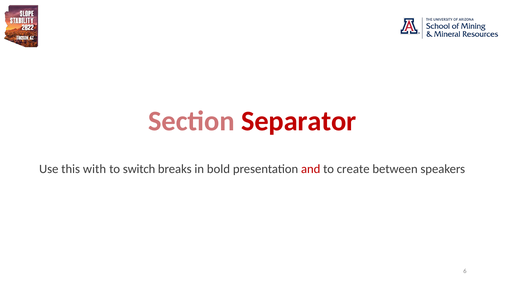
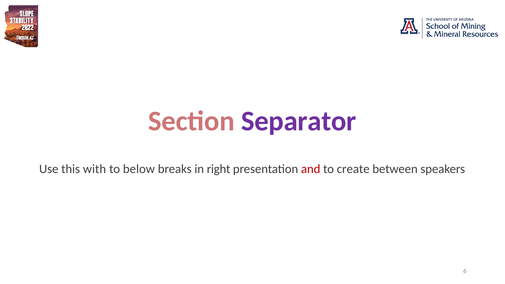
Separator colour: red -> purple
switch: switch -> below
bold: bold -> right
